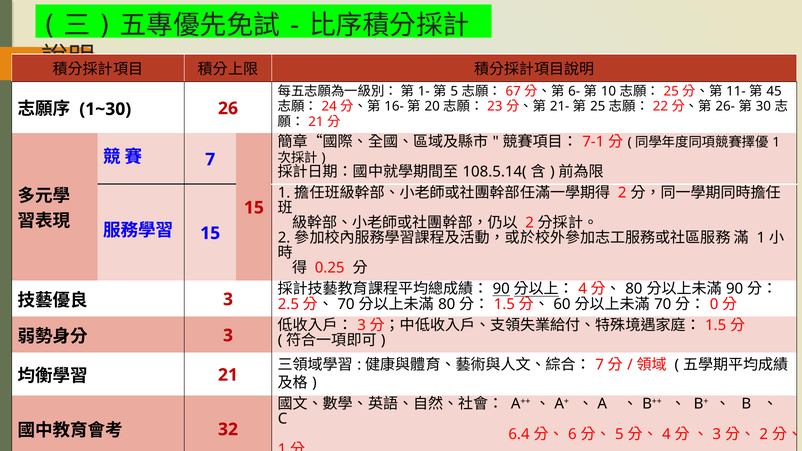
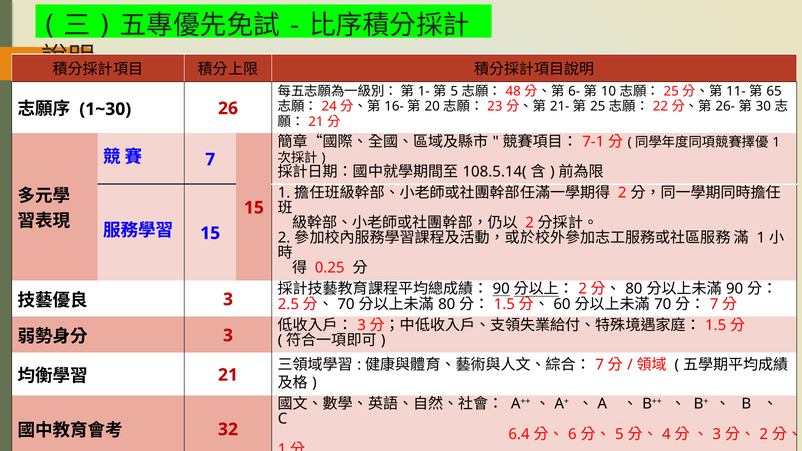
67: 67 -> 48
45: 45 -> 65
4 at (583, 289): 4 -> 2
0 at (714, 304): 0 -> 7
